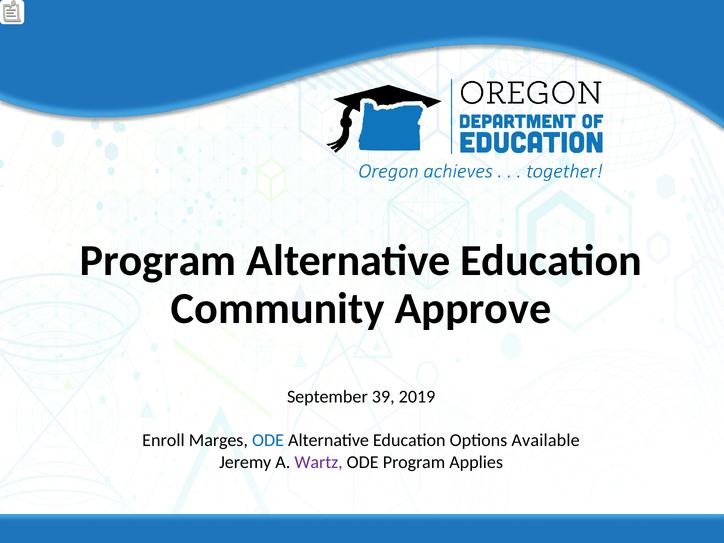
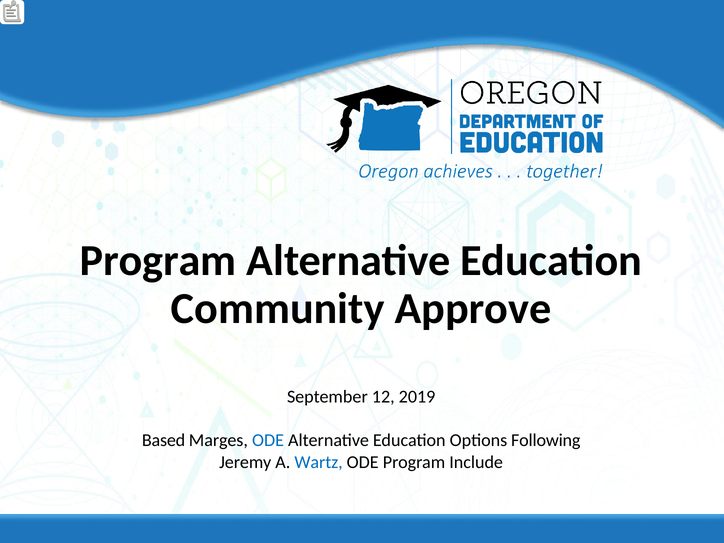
39: 39 -> 12
Enroll: Enroll -> Based
Available: Available -> Following
Wartz colour: purple -> blue
Applies: Applies -> Include
